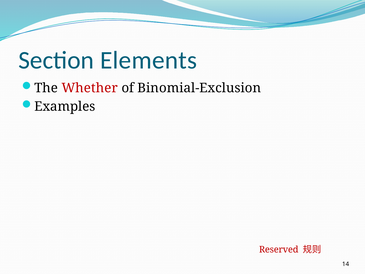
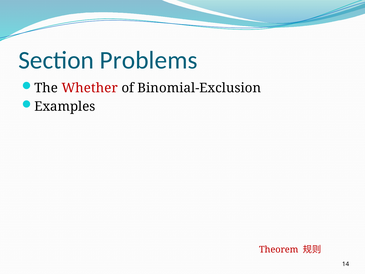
Elements: Elements -> Problems
Reserved: Reserved -> Theorem
